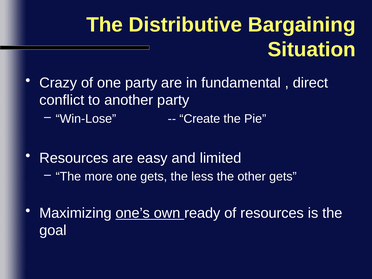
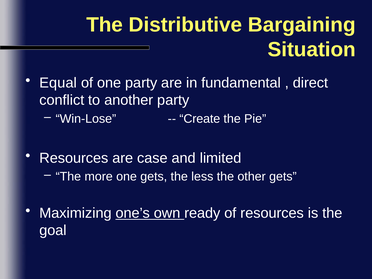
Crazy: Crazy -> Equal
easy: easy -> case
